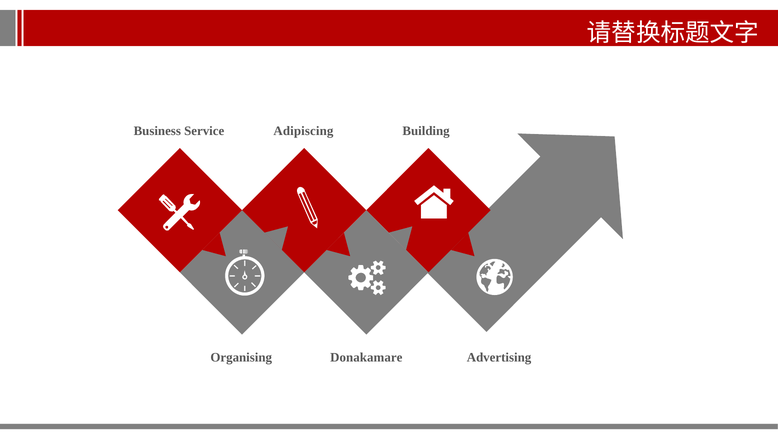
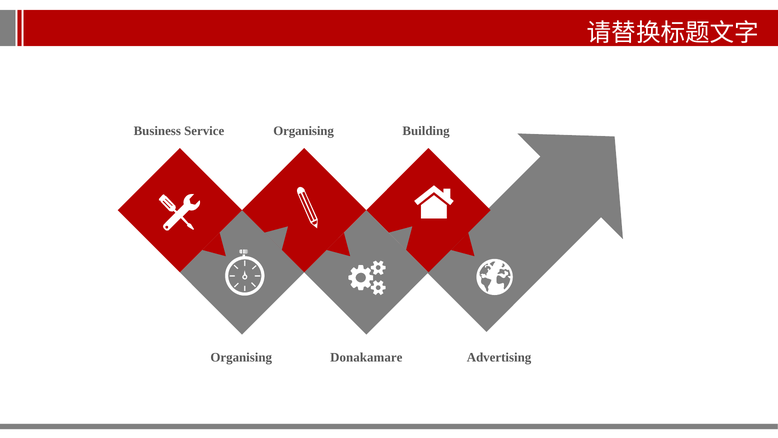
Service Adipiscing: Adipiscing -> Organising
